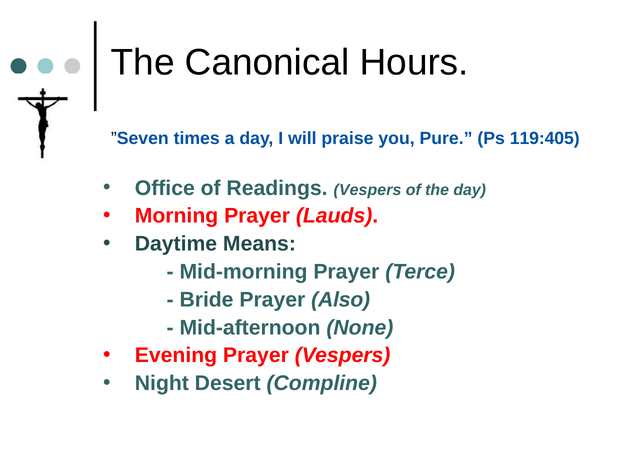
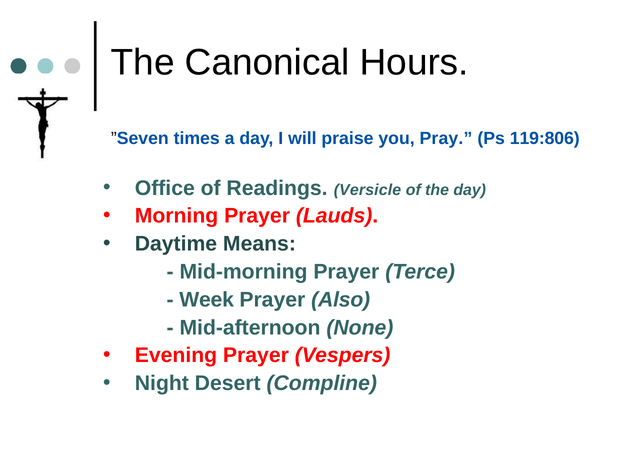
Pure: Pure -> Pray
119:405: 119:405 -> 119:806
Readings Vespers: Vespers -> Versicle
Bride: Bride -> Week
